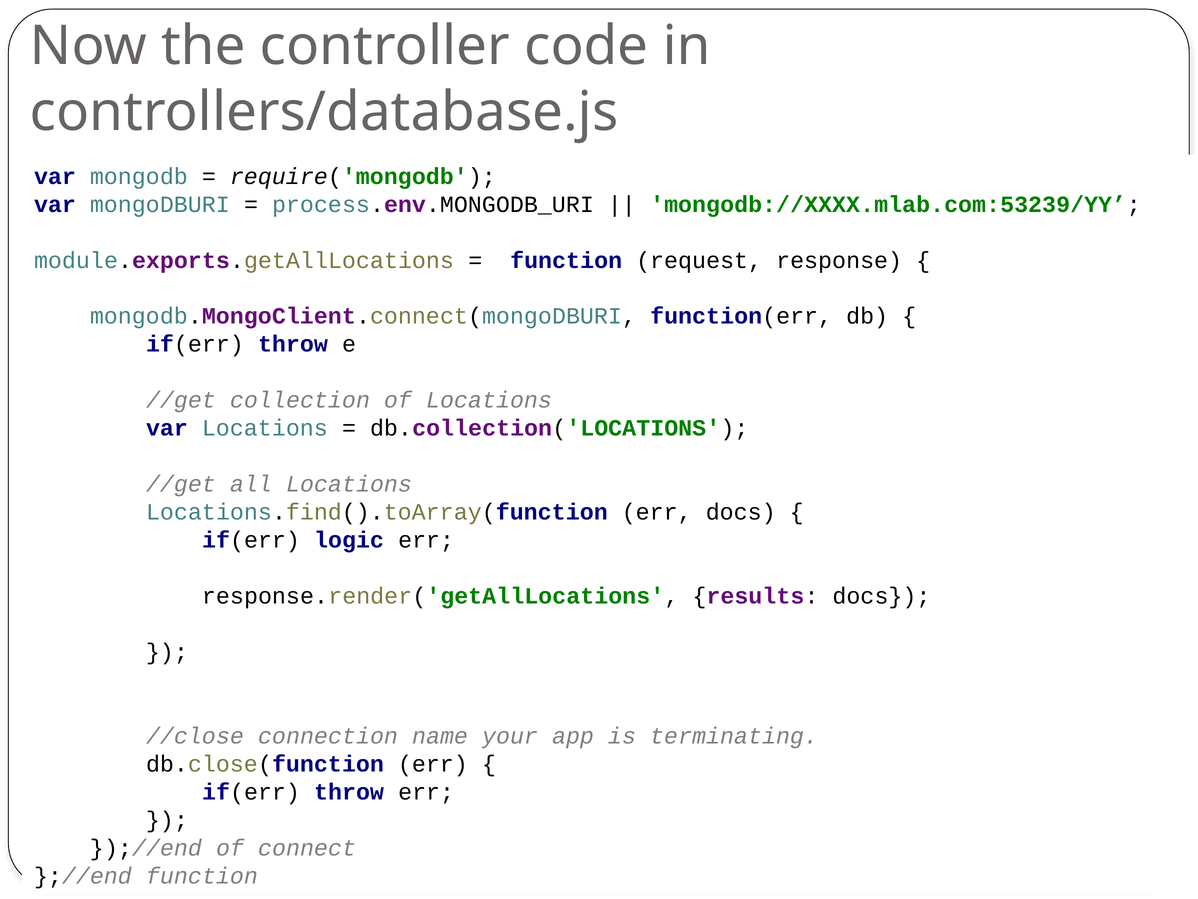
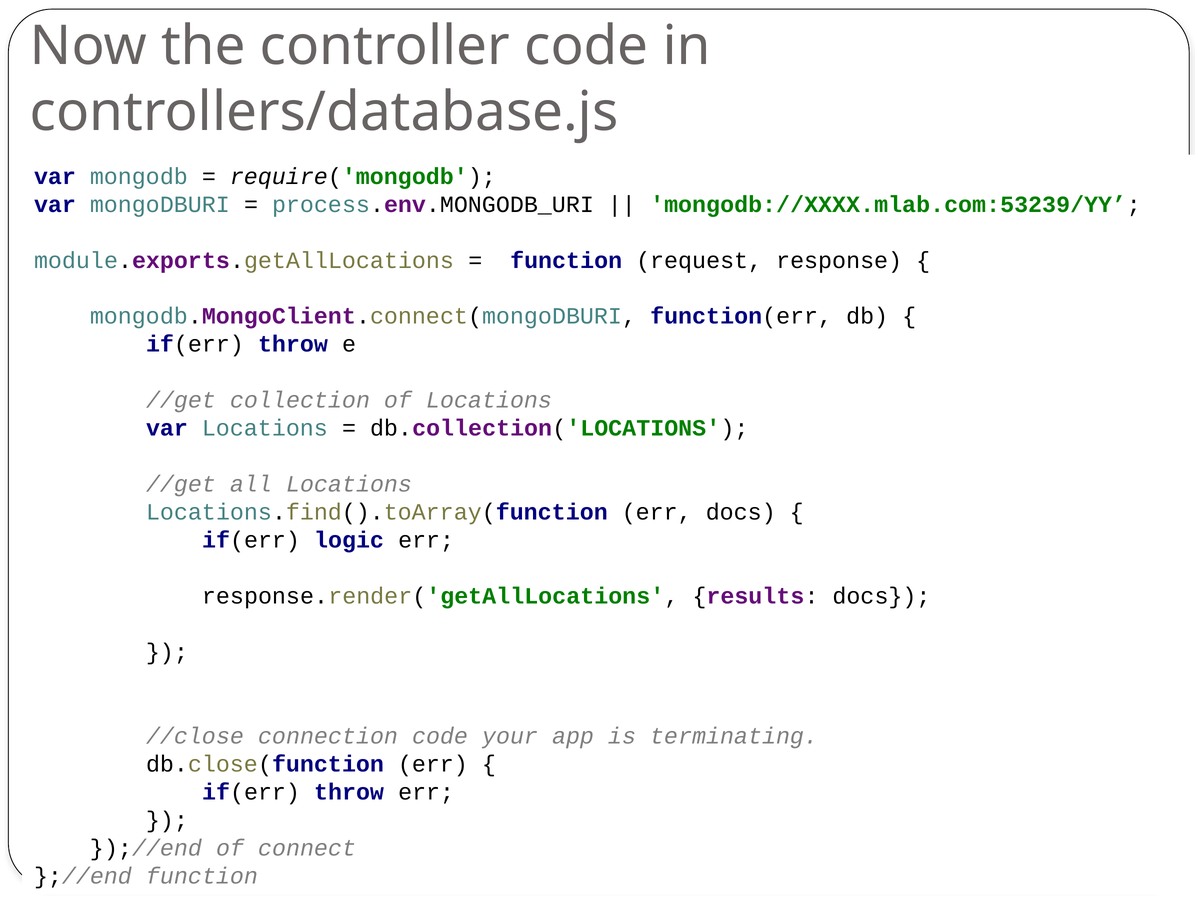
connection name: name -> code
